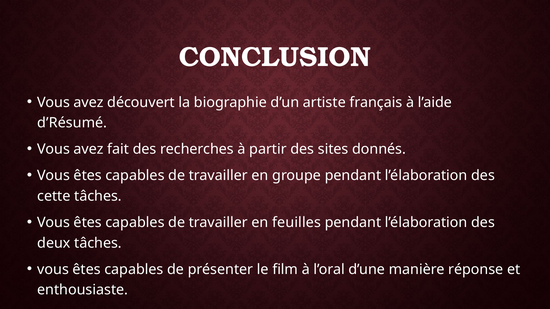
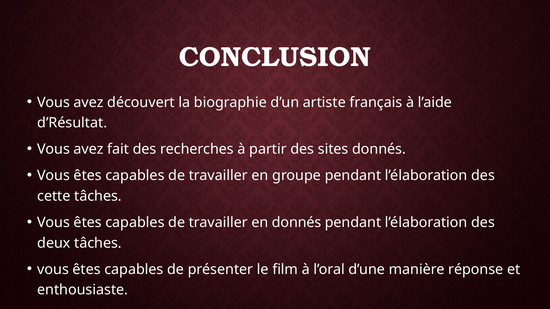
d’Résumé: d’Résumé -> d’Résultat
en feuilles: feuilles -> donnés
